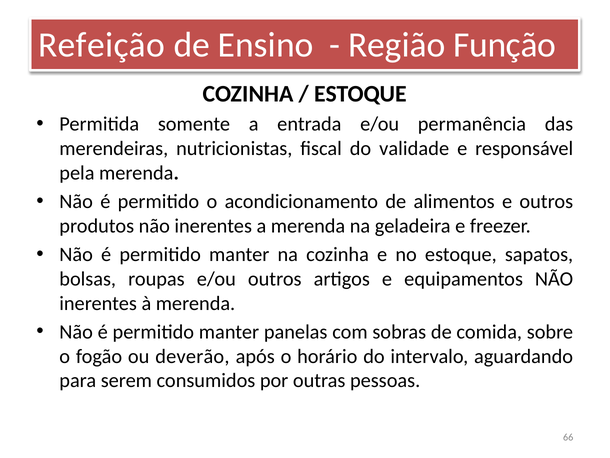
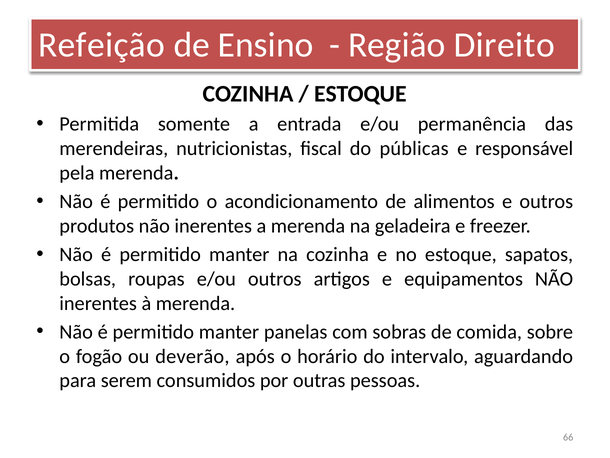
Função: Função -> Direito
validade: validade -> públicas
